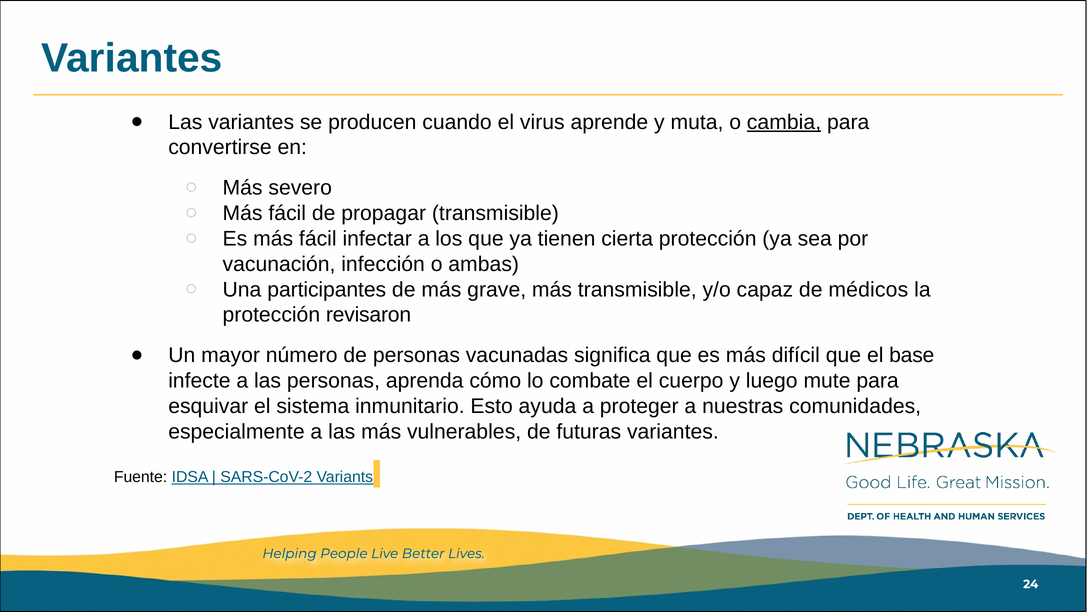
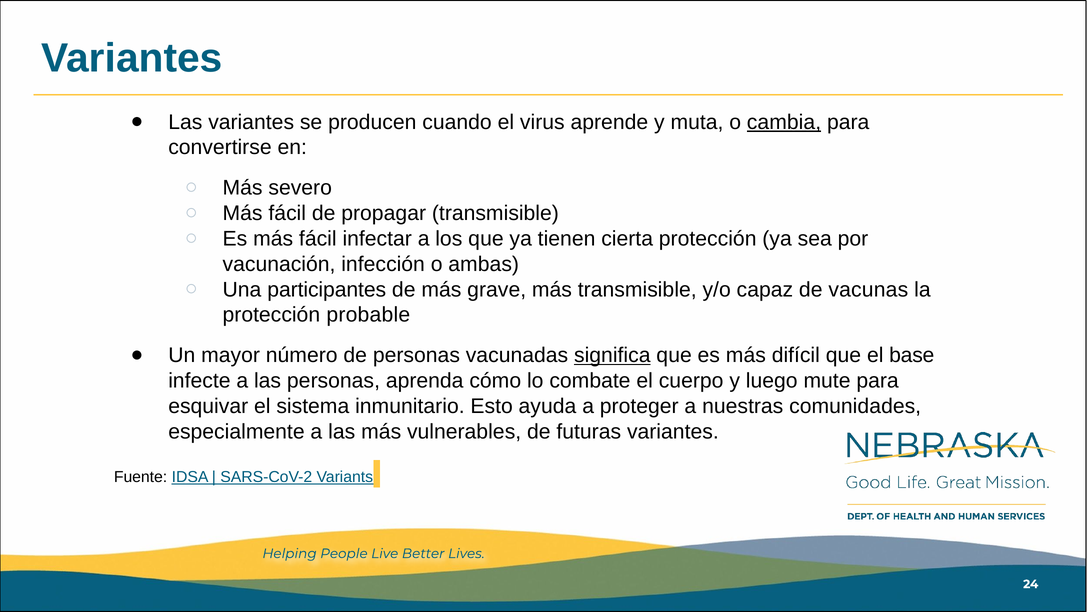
médicos: médicos -> vacunas
revisaron: revisaron -> probable
significa underline: none -> present
